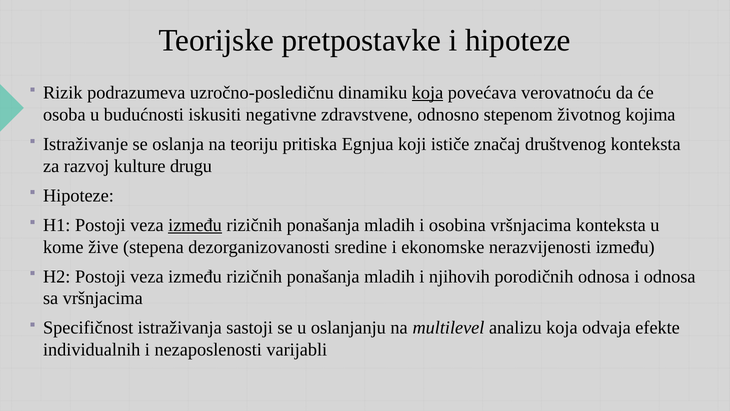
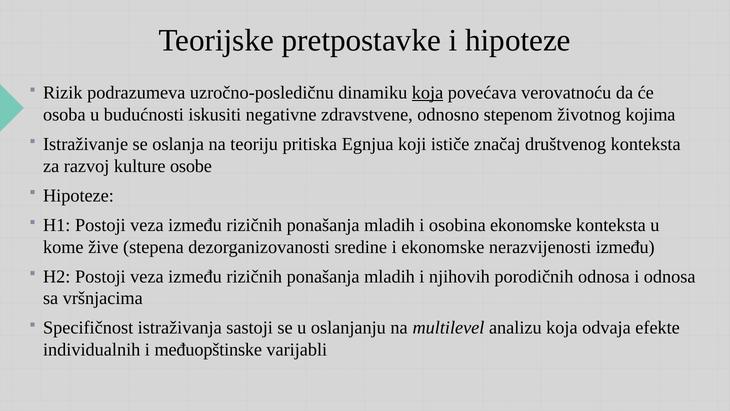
drugu: drugu -> osobe
između at (195, 225) underline: present -> none
osobina vršnjacima: vršnjacima -> ekonomske
nezaposlenosti: nezaposlenosti -> međuopštinske
